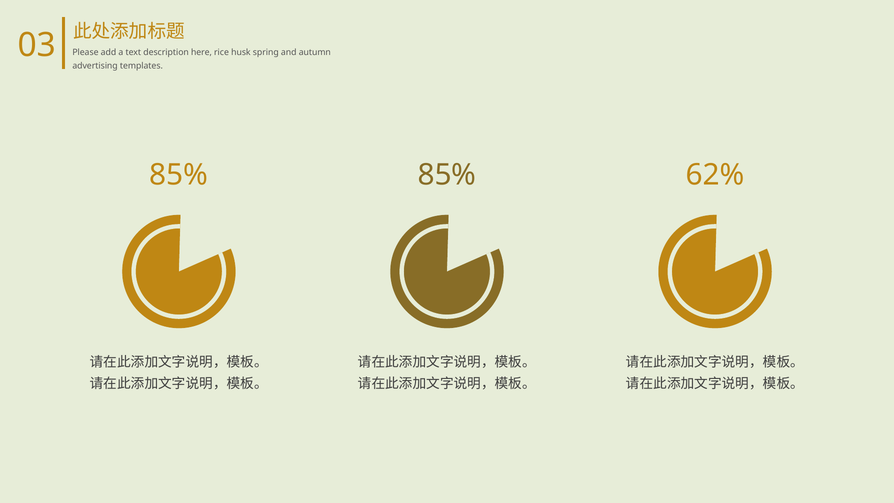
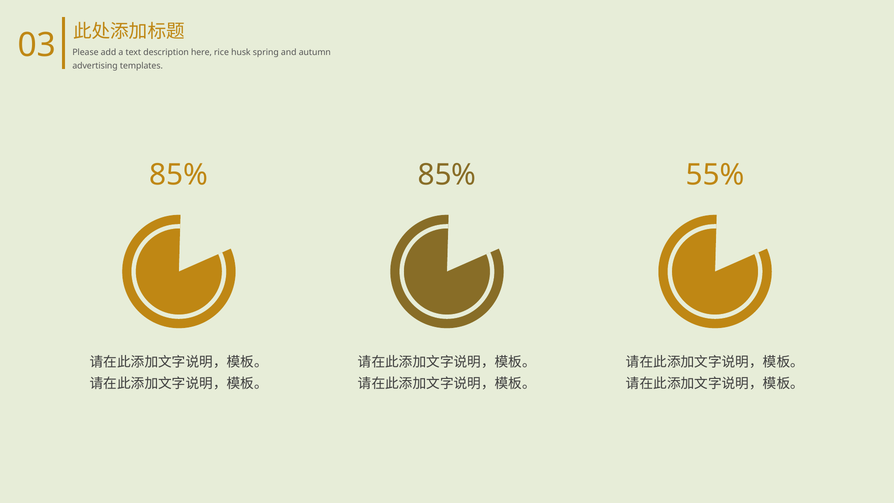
62%: 62% -> 55%
